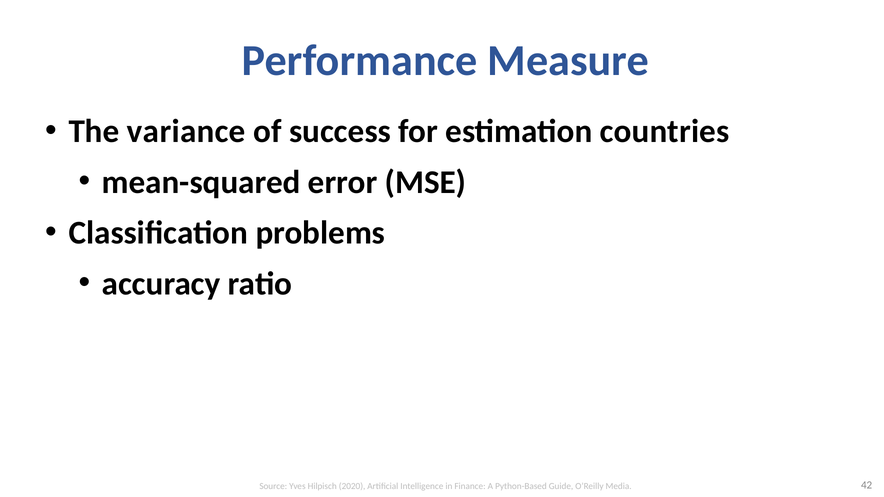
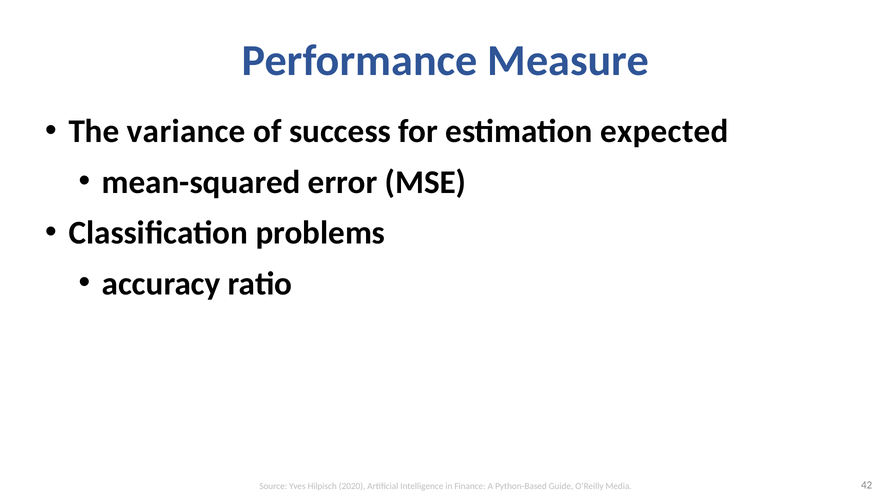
countries: countries -> expected
